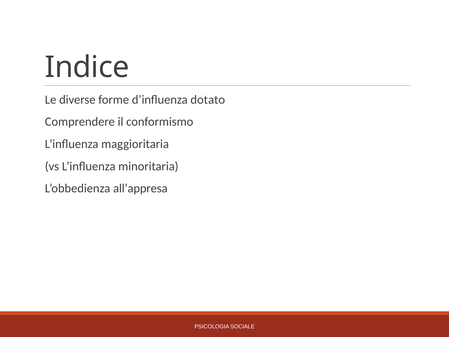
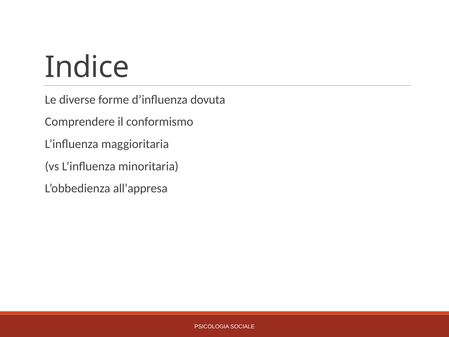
dotato: dotato -> dovuta
